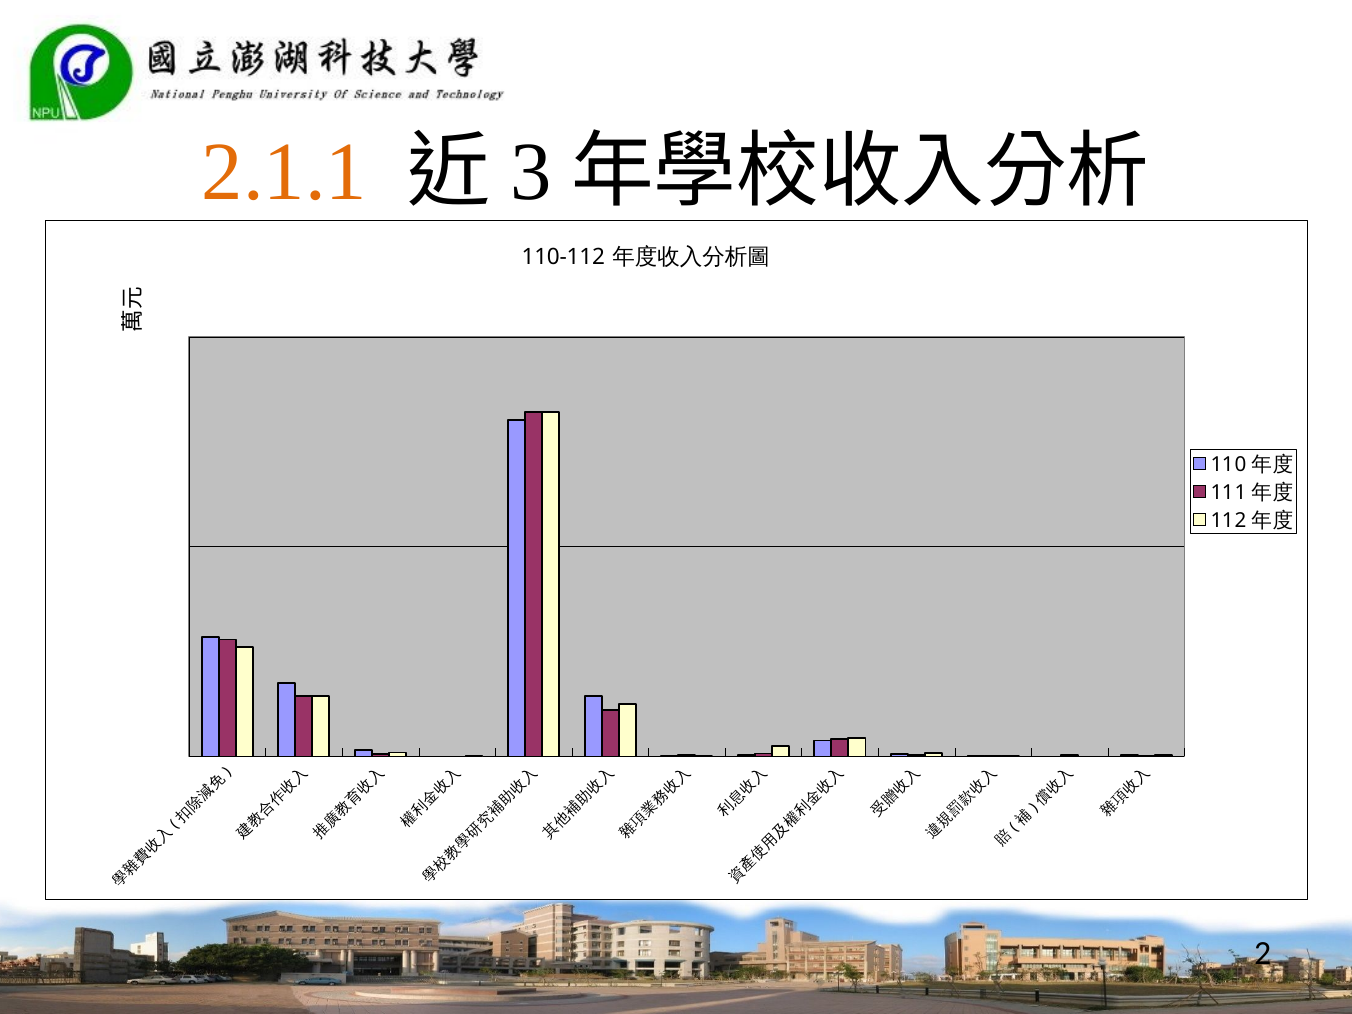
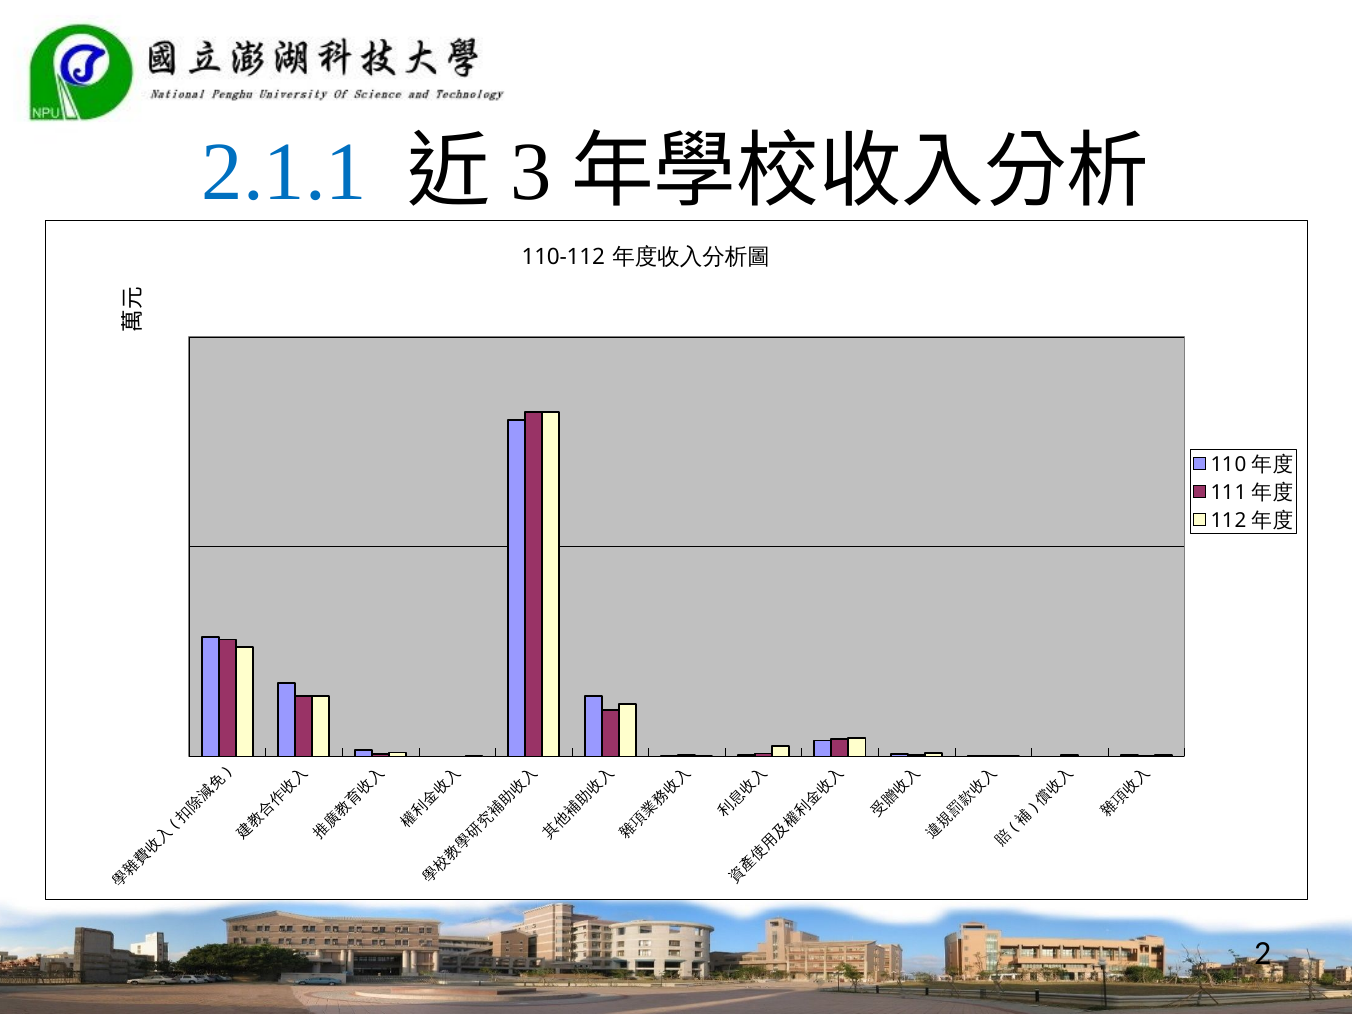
2.1.1 colour: orange -> blue
